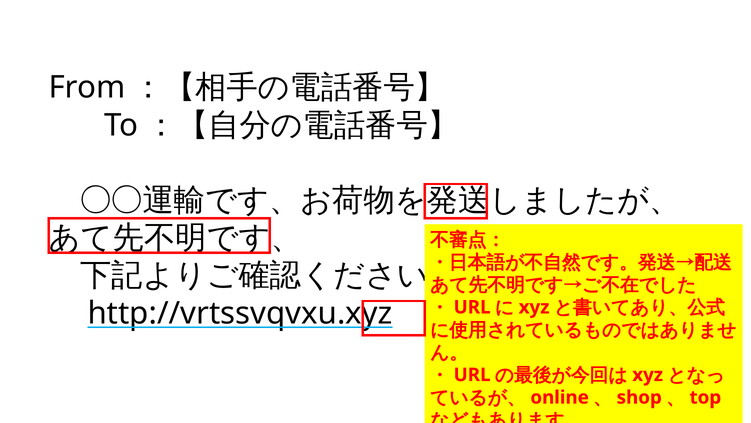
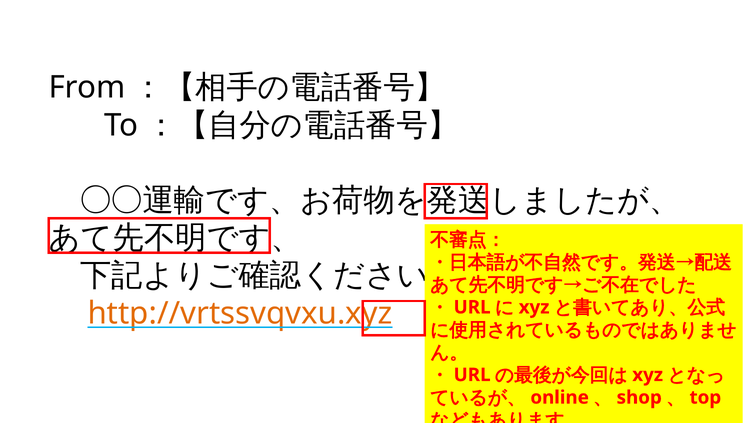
http://vrtssvqvxu.xyz colour: black -> orange
